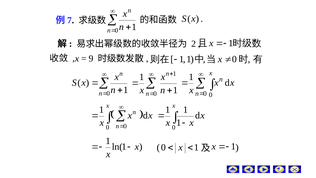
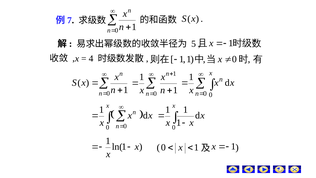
2: 2 -> 5
9: 9 -> 4
